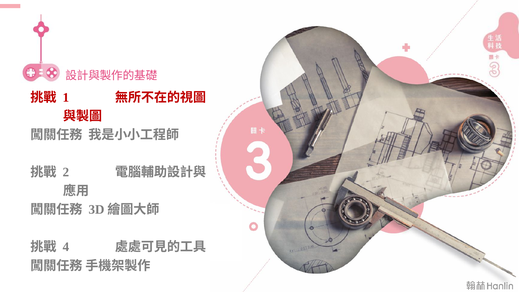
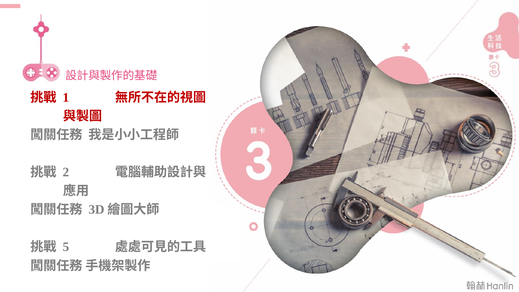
4: 4 -> 5
